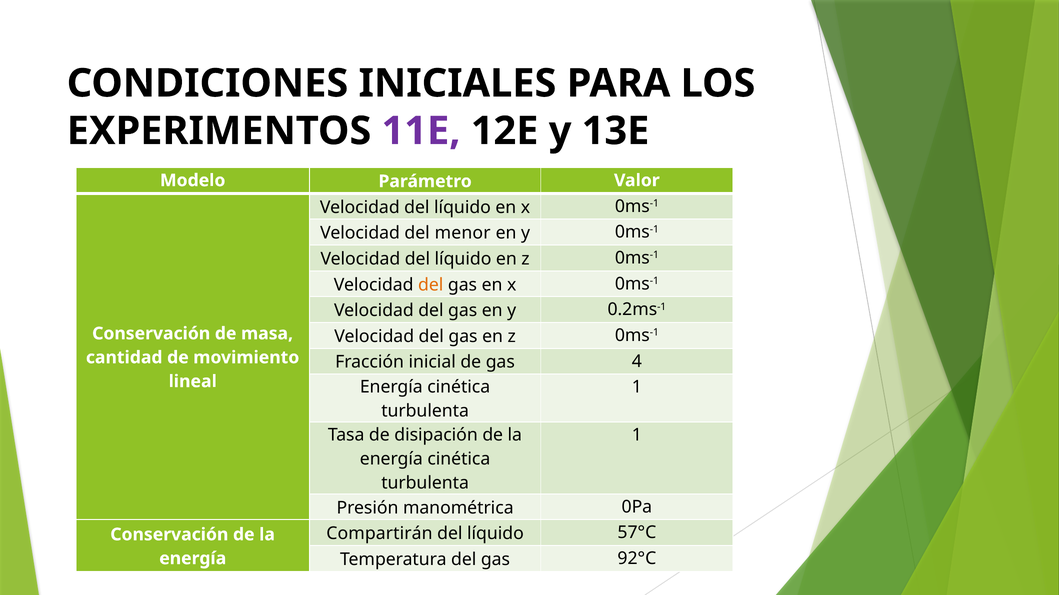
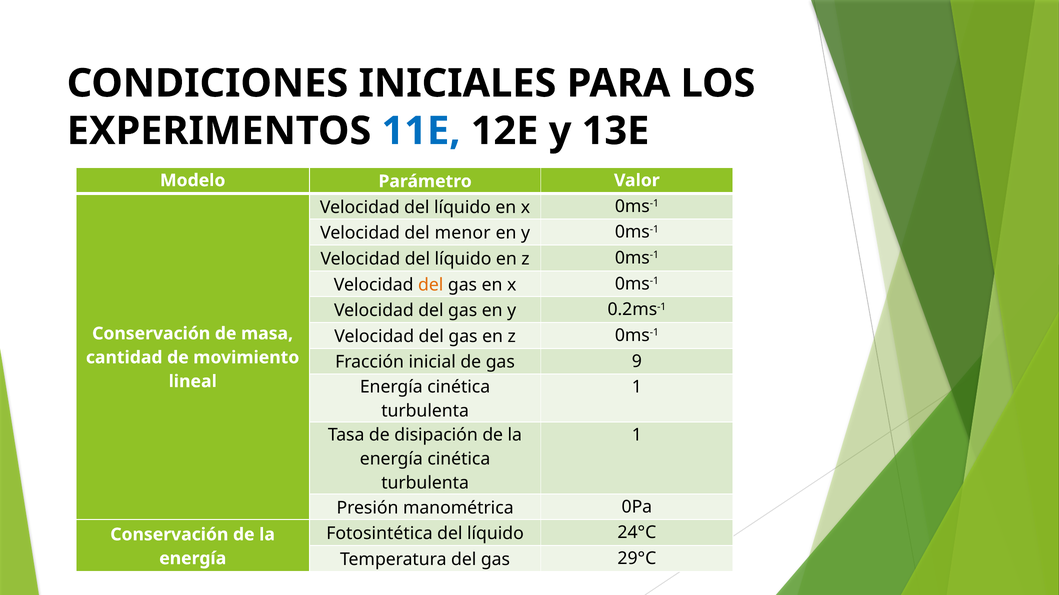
11E colour: purple -> blue
4: 4 -> 9
Compartirán: Compartirán -> Fotosintética
57°C: 57°C -> 24°C
92°C: 92°C -> 29°C
